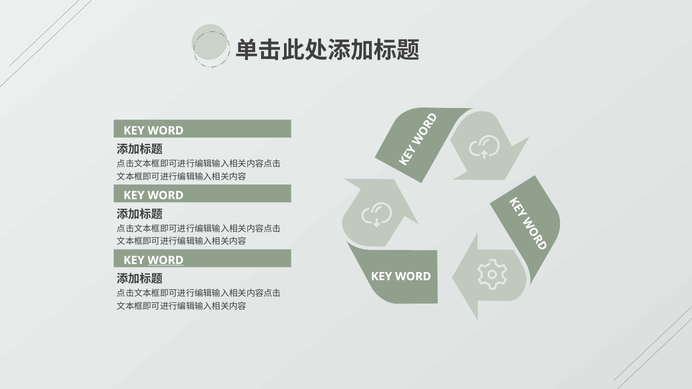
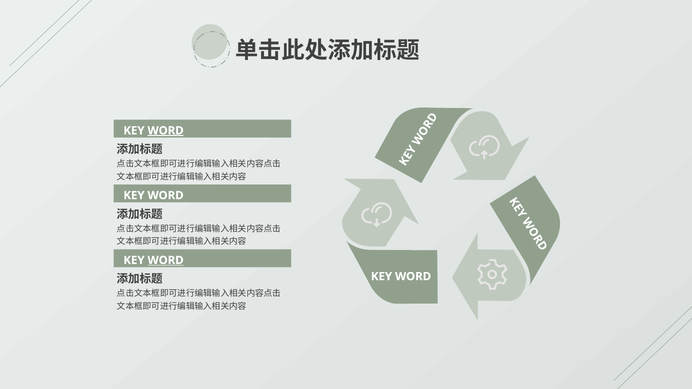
WORD at (166, 131) underline: none -> present
